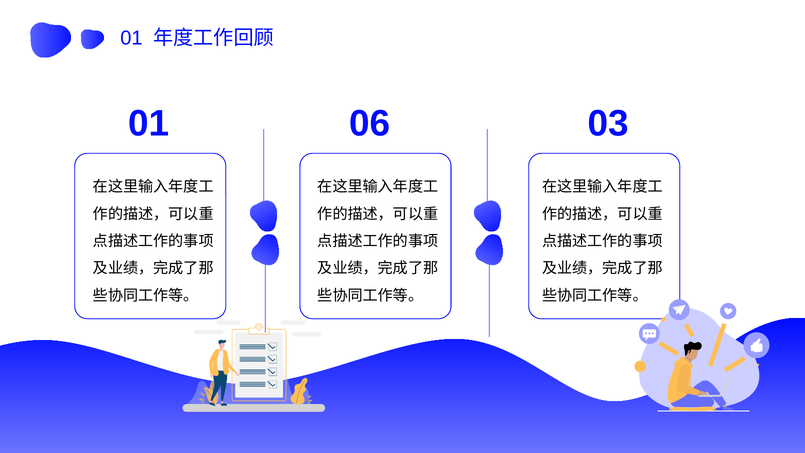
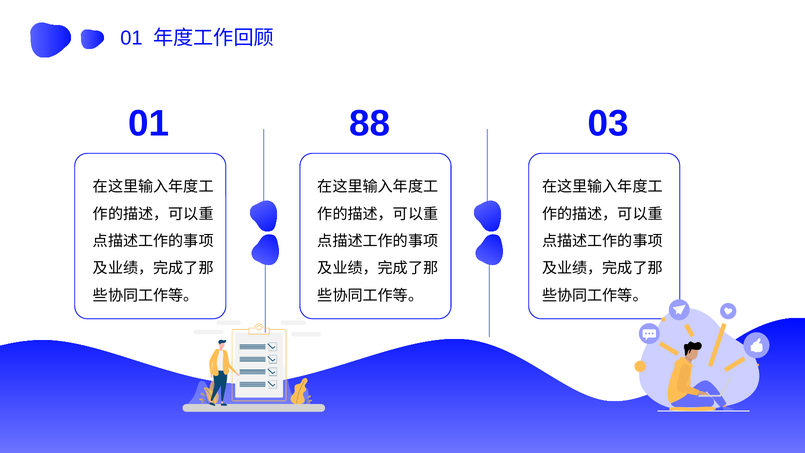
06: 06 -> 88
